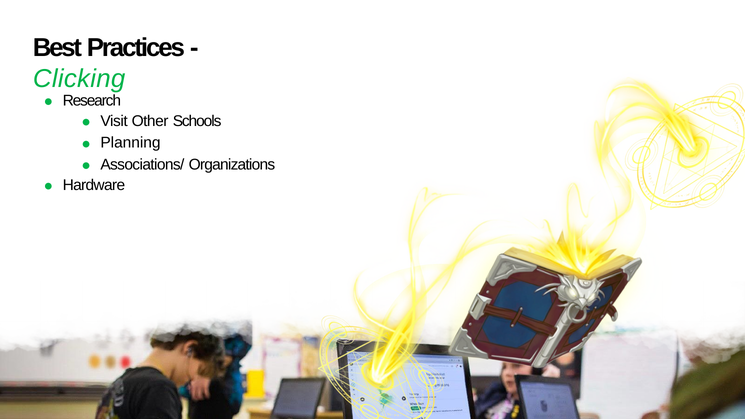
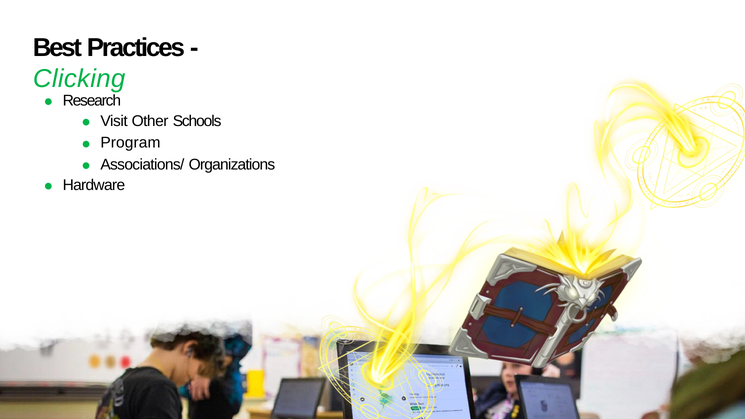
Planning: Planning -> Program
